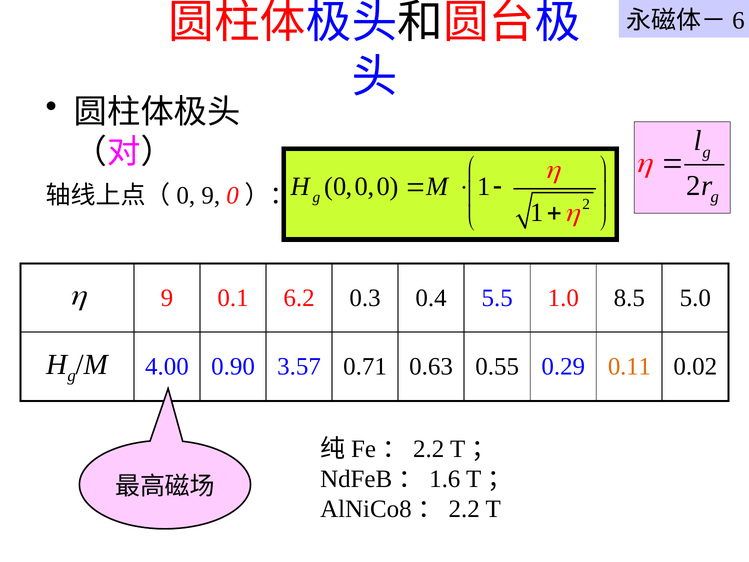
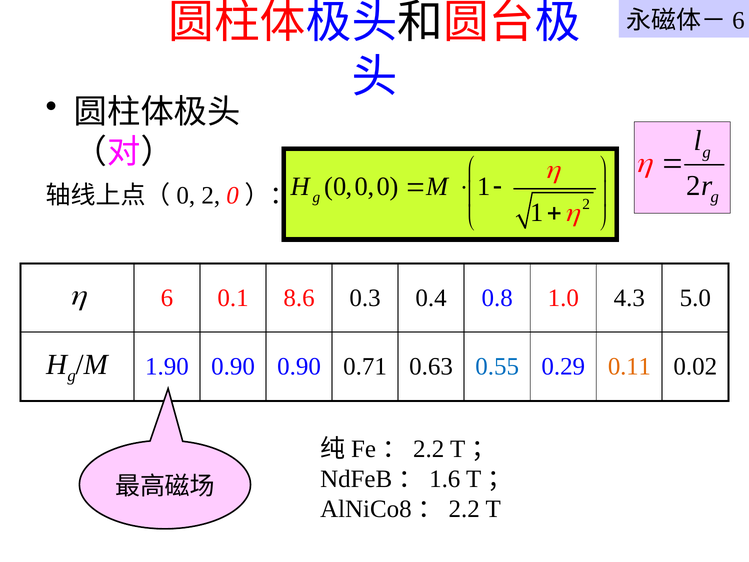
9 at (211, 195): 9 -> 2
9 at (167, 298): 9 -> 6
6.2: 6.2 -> 8.6
5.5: 5.5 -> 0.8
8.5: 8.5 -> 4.3
4.00: 4.00 -> 1.90
0.90 3.57: 3.57 -> 0.90
0.55 colour: black -> blue
